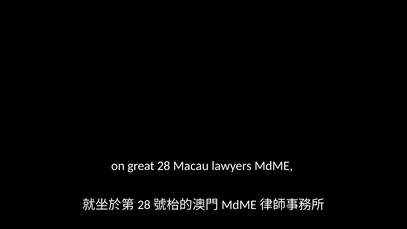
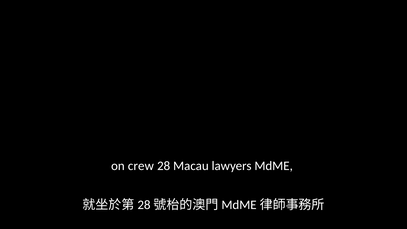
great: great -> crew
